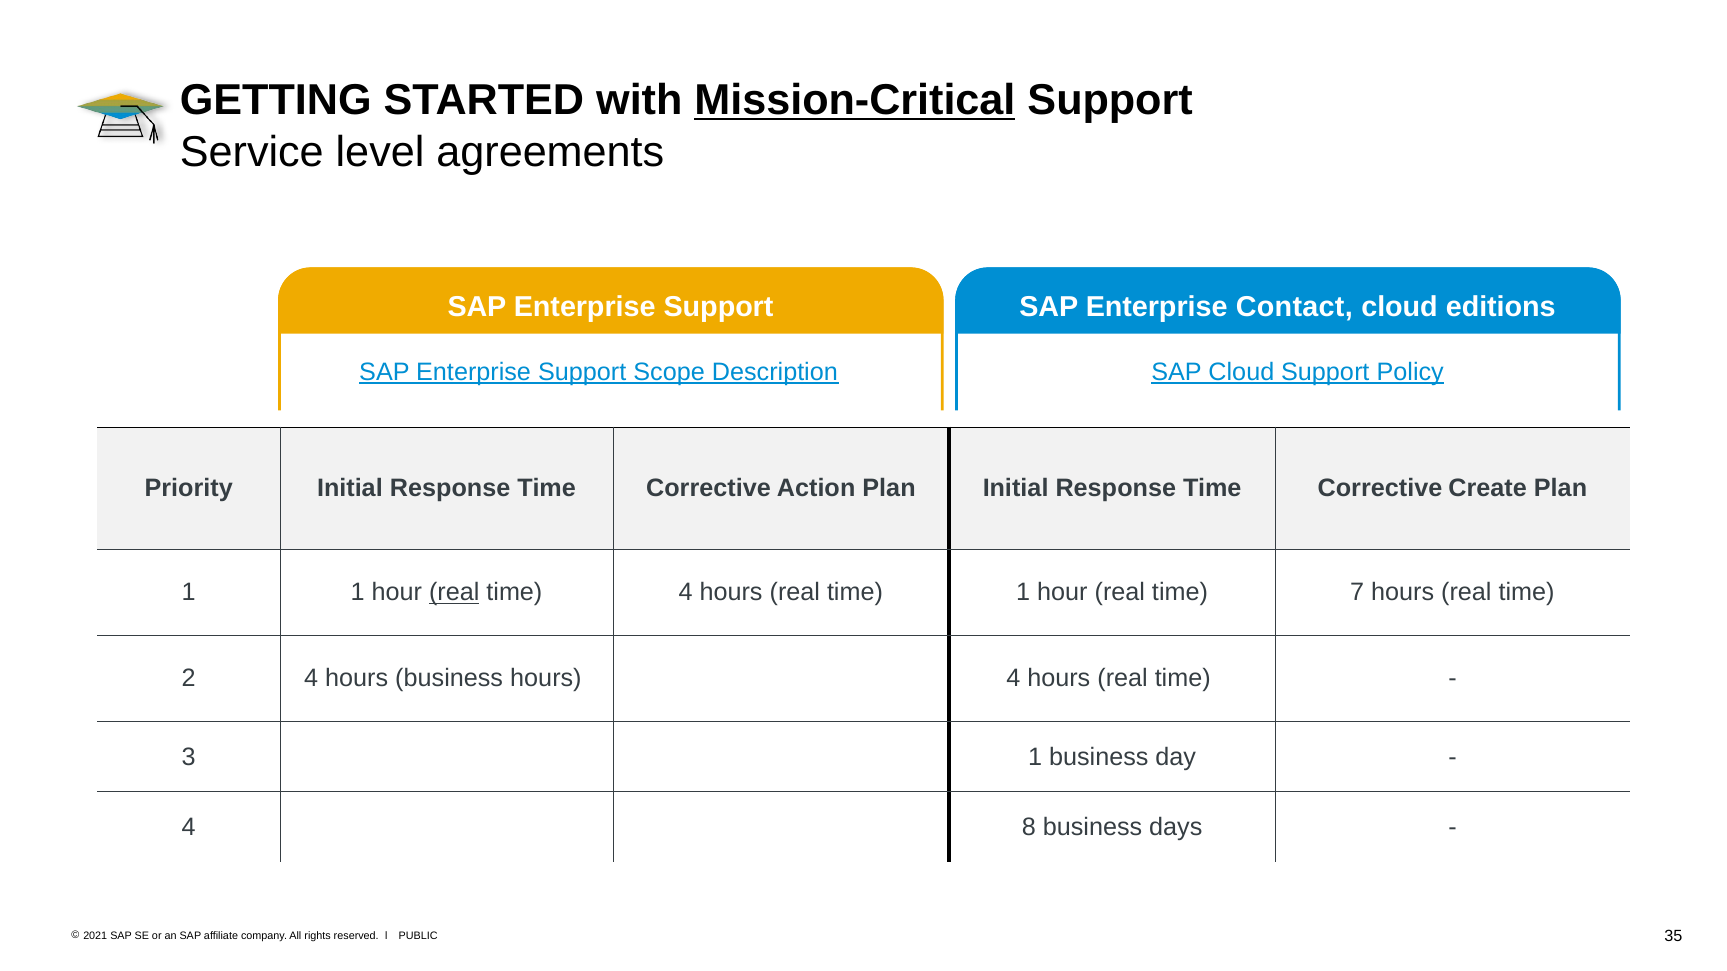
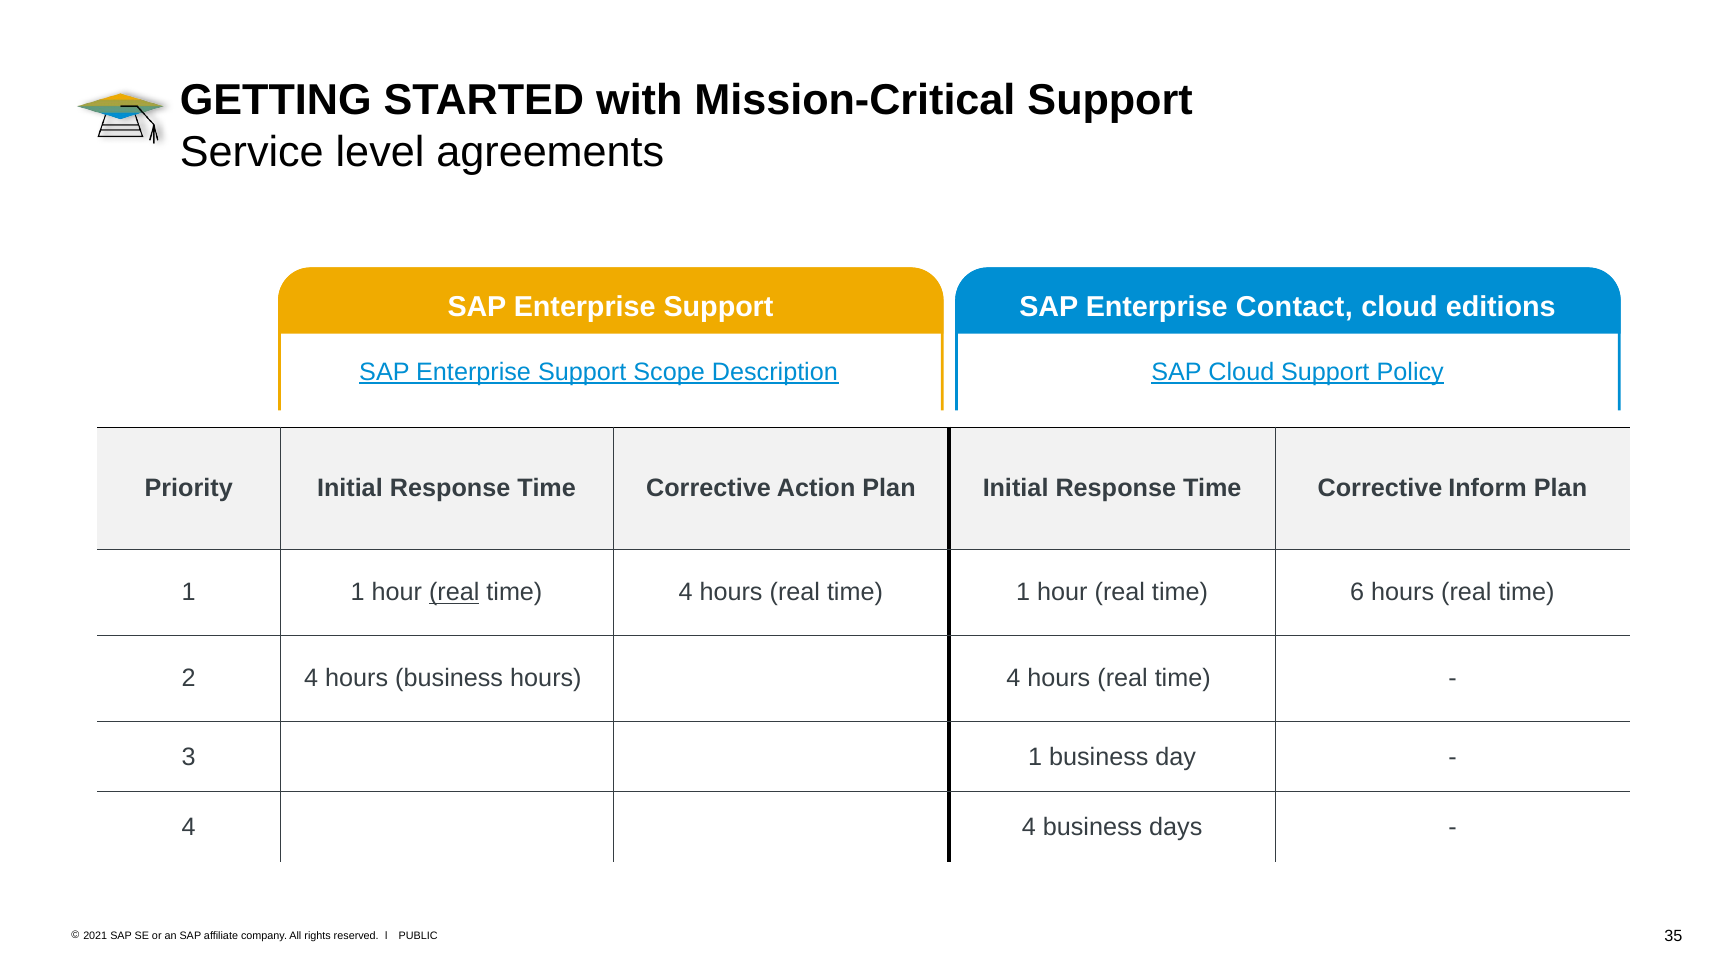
Mission-Critical underline: present -> none
Create: Create -> Inform
7: 7 -> 6
4 8: 8 -> 4
